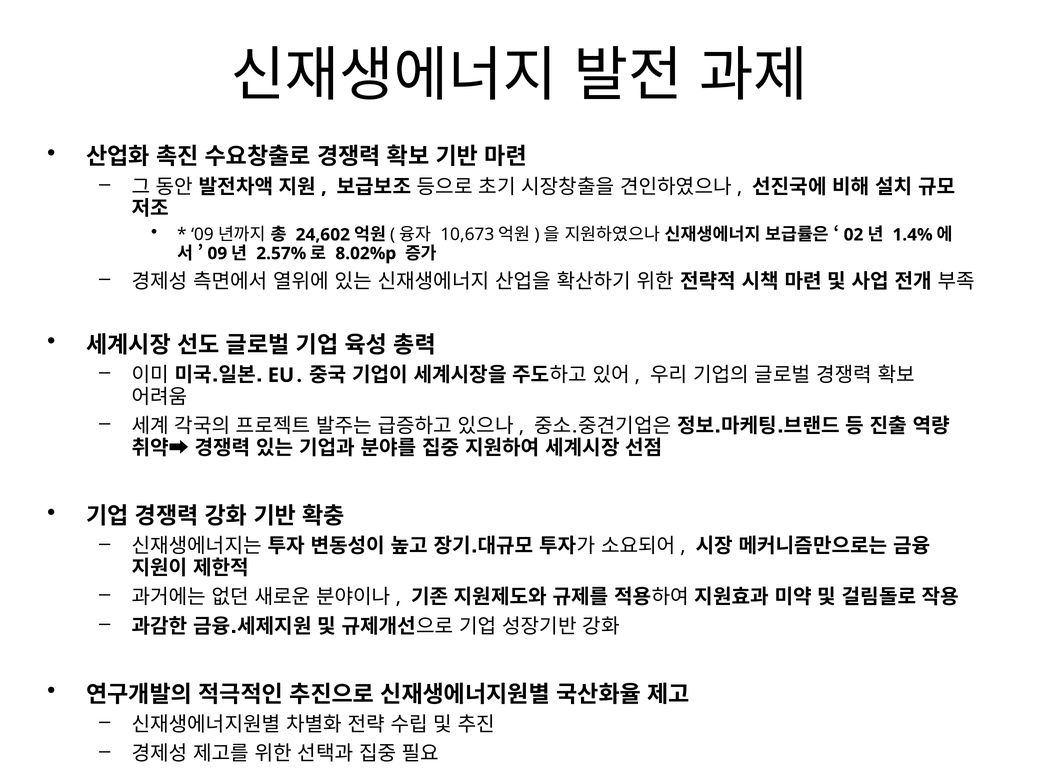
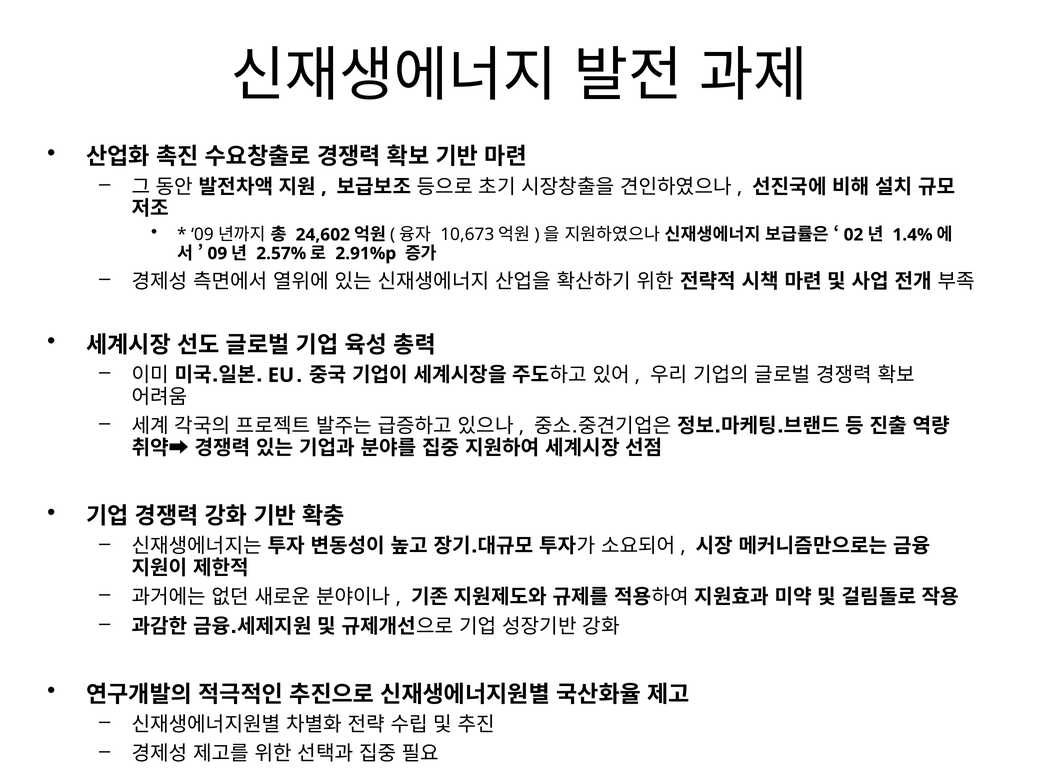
8.02%p: 8.02%p -> 2.91%p
